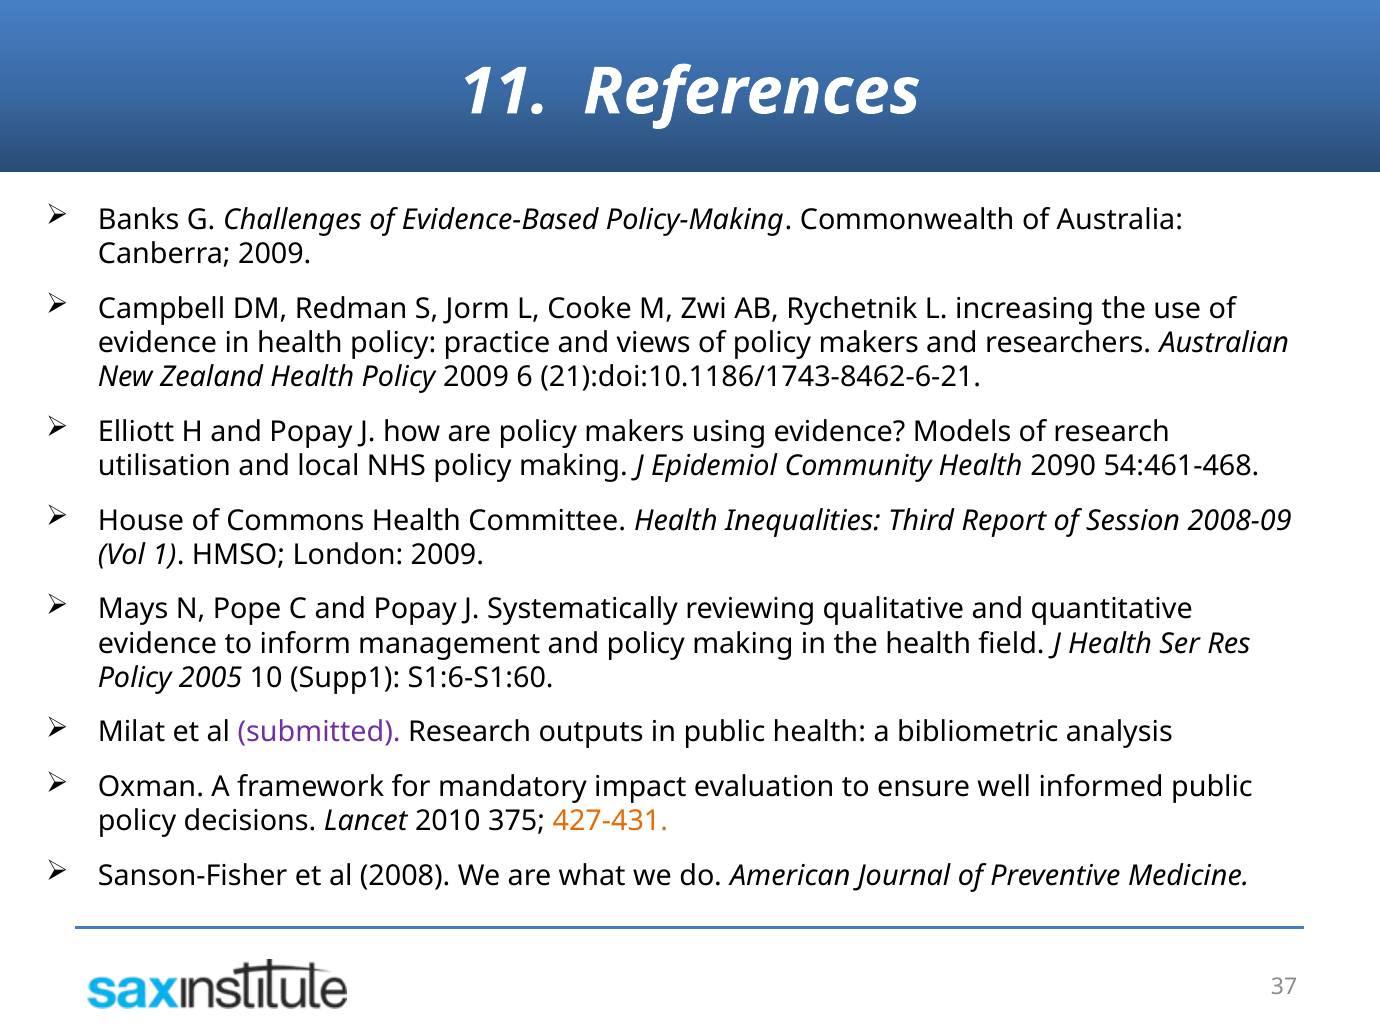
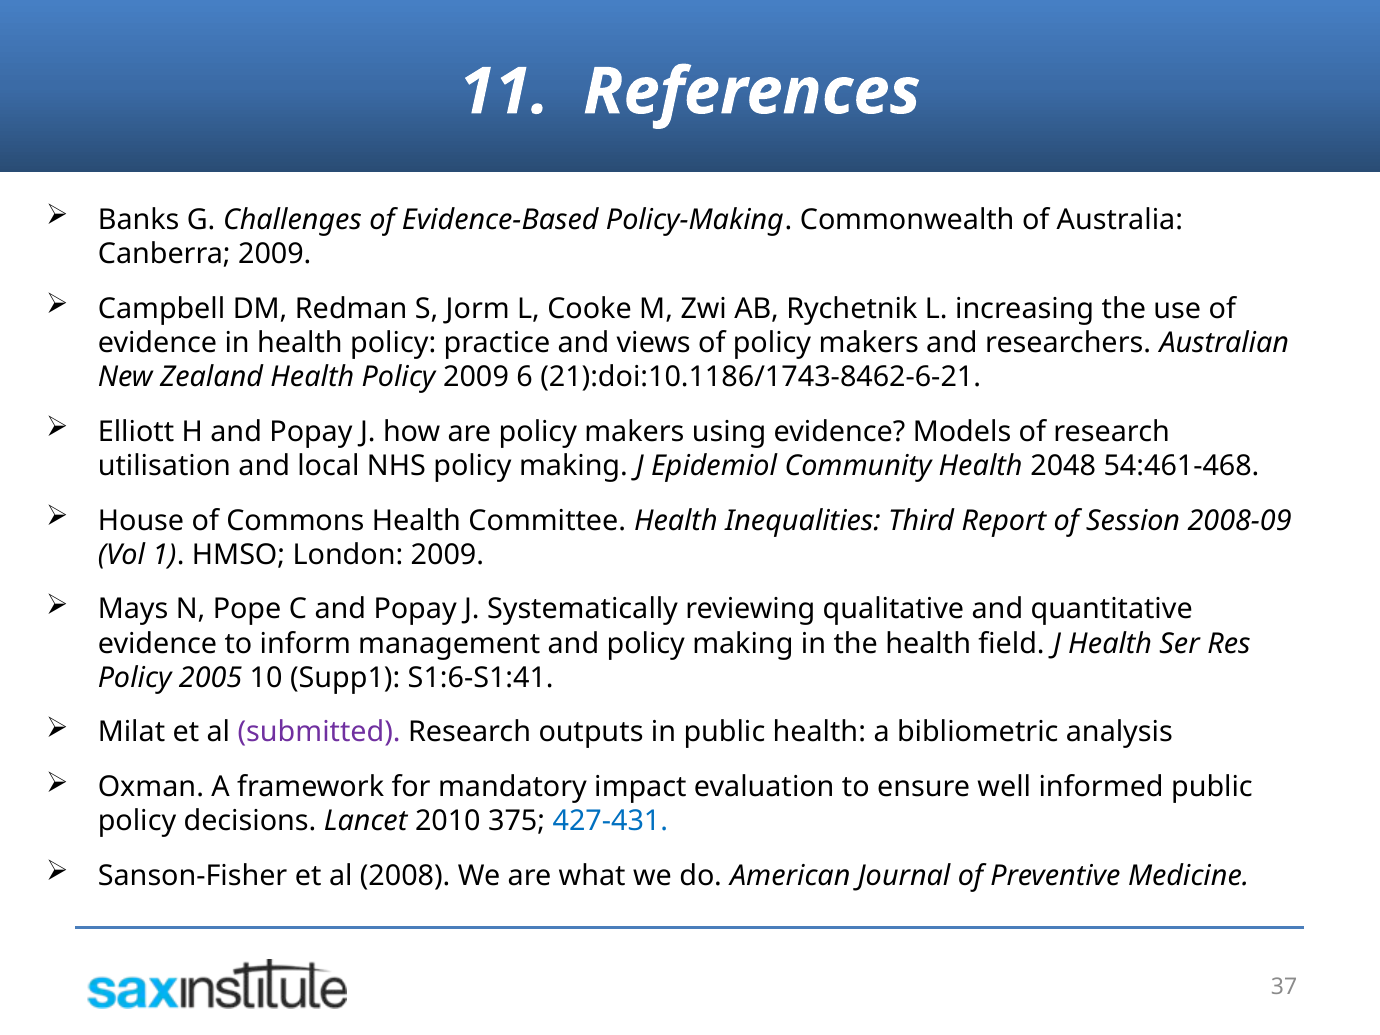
2090: 2090 -> 2048
S1:6-S1:60: S1:6-S1:60 -> S1:6-S1:41
427-431 colour: orange -> blue
